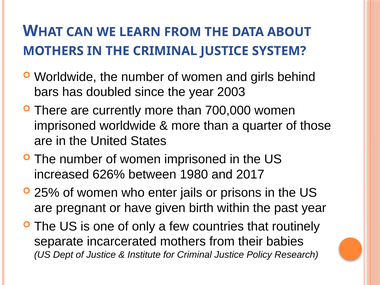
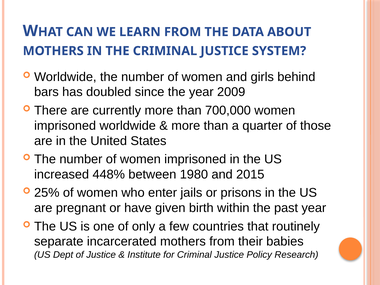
2003: 2003 -> 2009
626%: 626% -> 448%
2017: 2017 -> 2015
